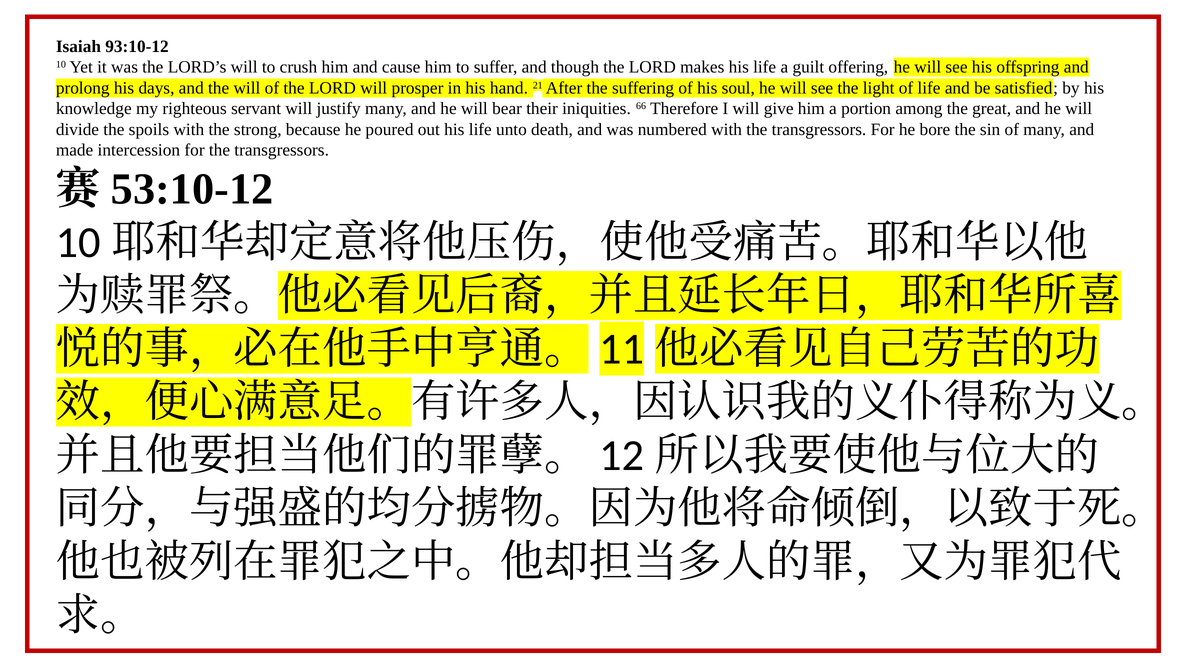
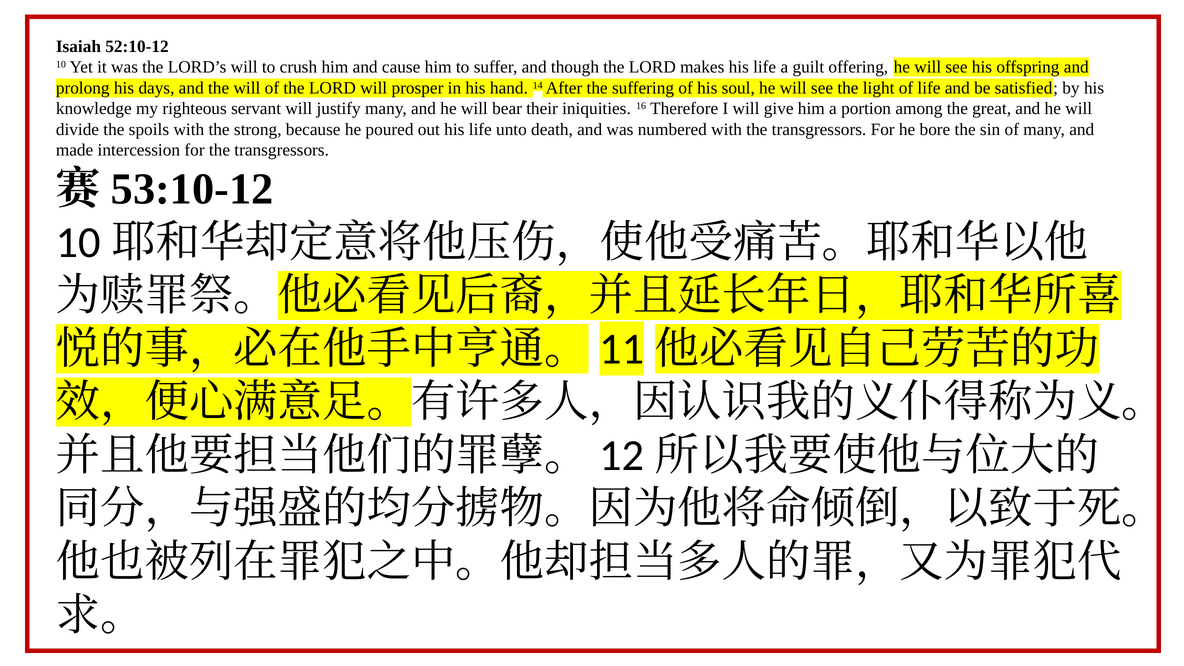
93:10-12: 93:10-12 -> 52:10-12
21: 21 -> 14
66: 66 -> 16
